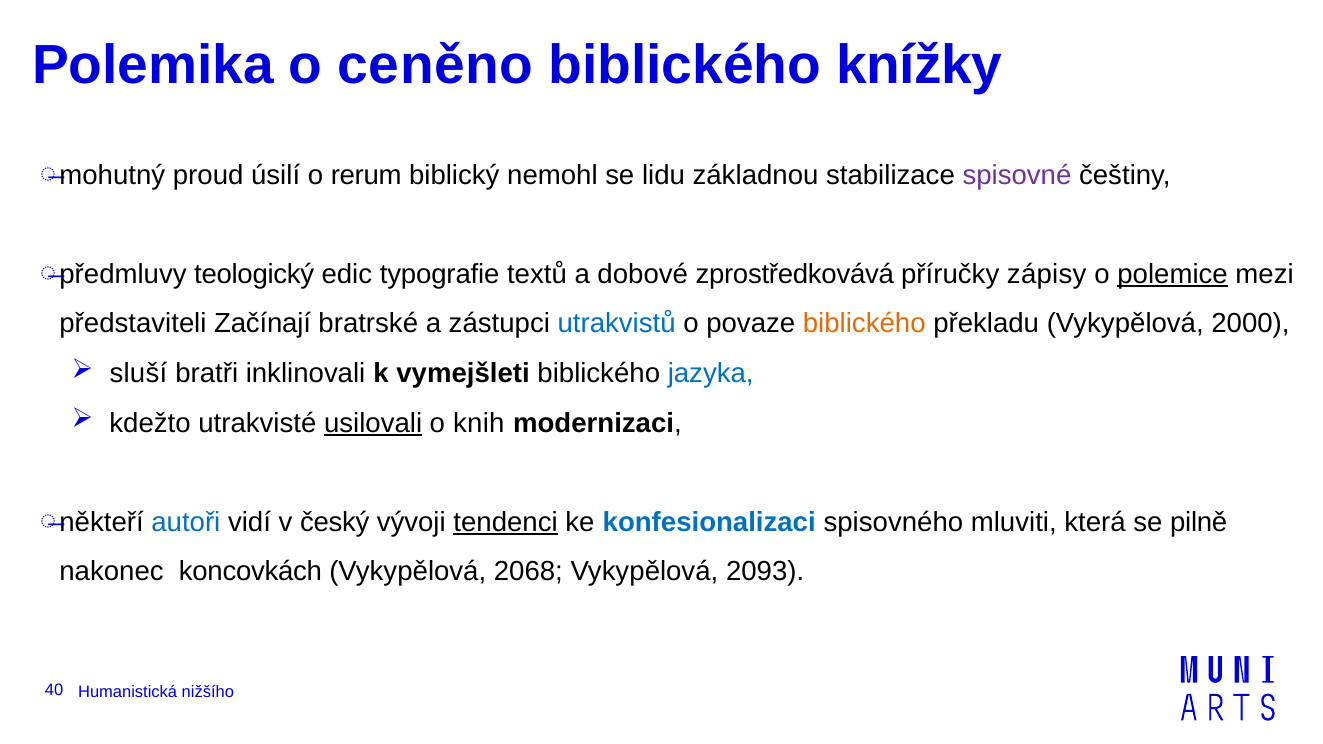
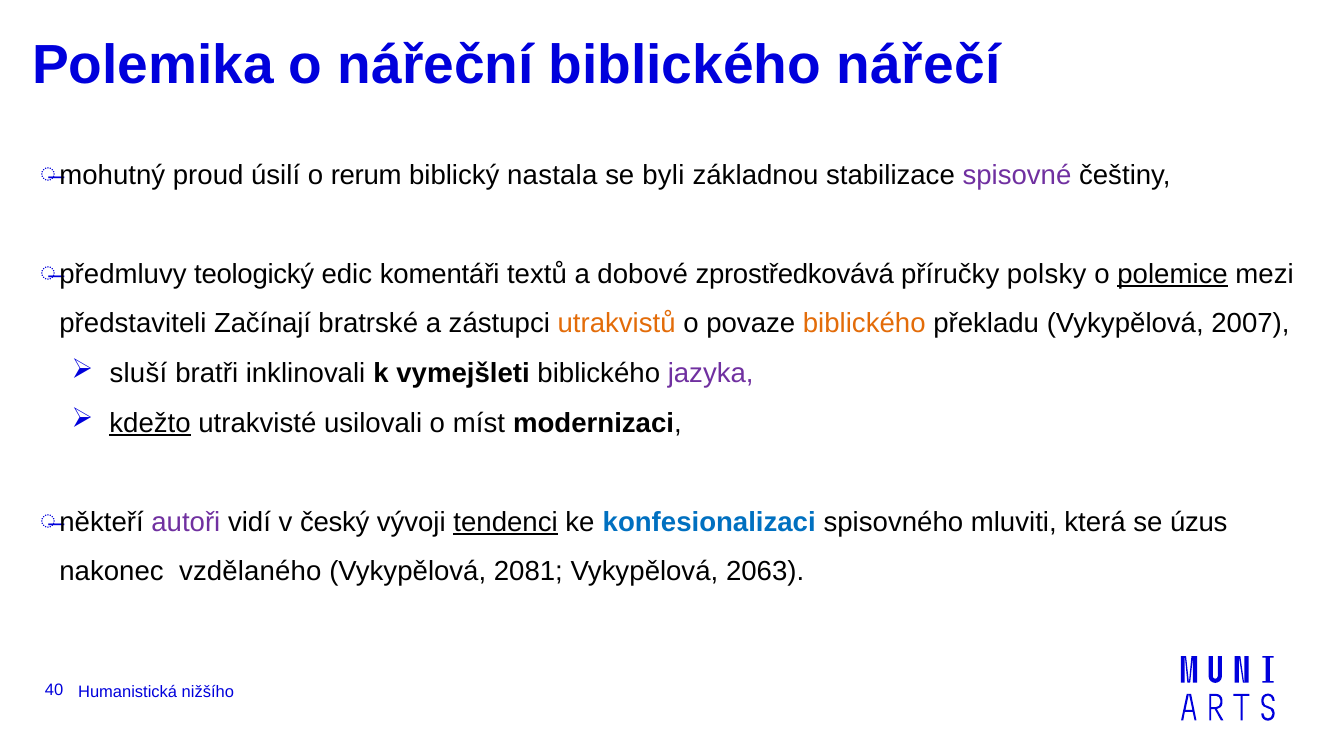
ceněno: ceněno -> nářeční
knížky: knížky -> nářečí
nemohl: nemohl -> nastala
lidu: lidu -> byli
typografie: typografie -> komentáři
zápisy: zápisy -> polsky
utrakvistů colour: blue -> orange
2000: 2000 -> 2007
jazyka colour: blue -> purple
kdežto underline: none -> present
usilovali underline: present -> none
knih: knih -> míst
autoři colour: blue -> purple
pilně: pilně -> úzus
koncovkách: koncovkách -> vzdělaného
2068: 2068 -> 2081
2093: 2093 -> 2063
